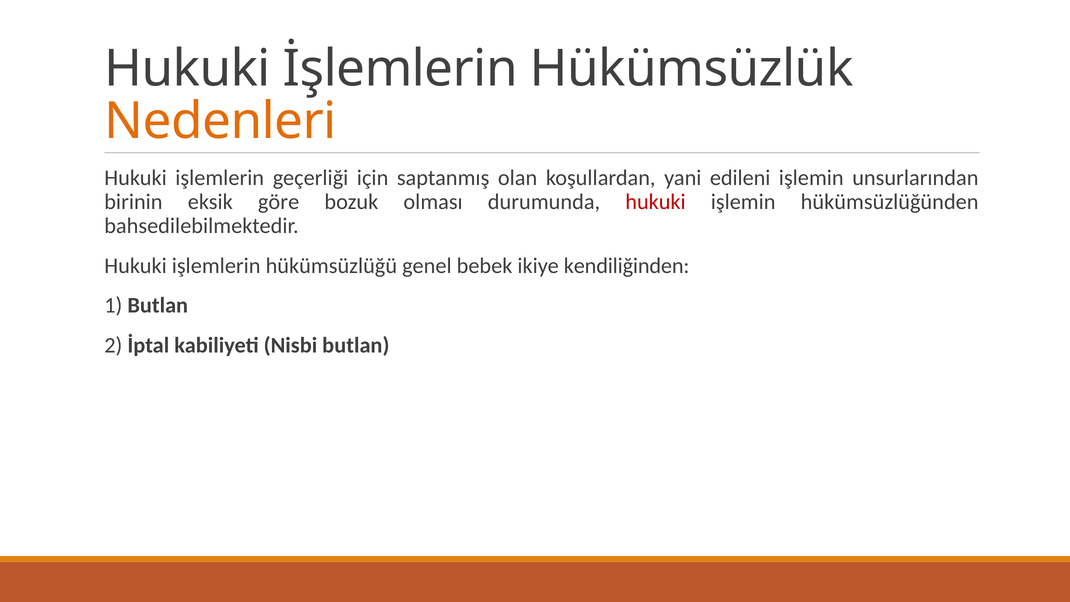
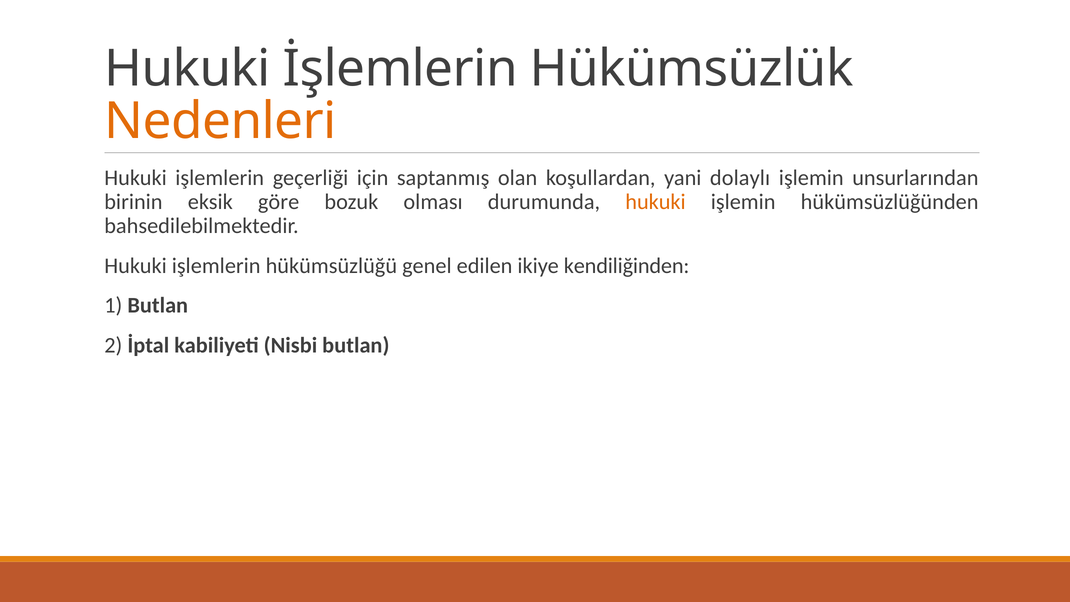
edileni: edileni -> dolaylı
hukuki at (655, 202) colour: red -> orange
bebek: bebek -> edilen
